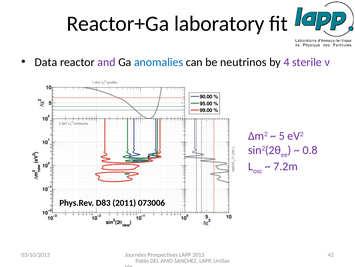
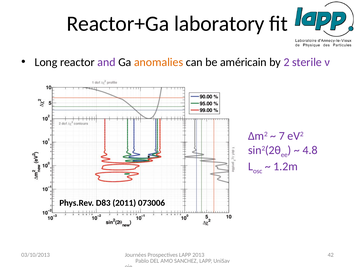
Data: Data -> Long
anomalies colour: blue -> orange
neutrinos: neutrinos -> américain
4: 4 -> 2
5: 5 -> 7
0.8: 0.8 -> 4.8
7.2m: 7.2m -> 1.2m
